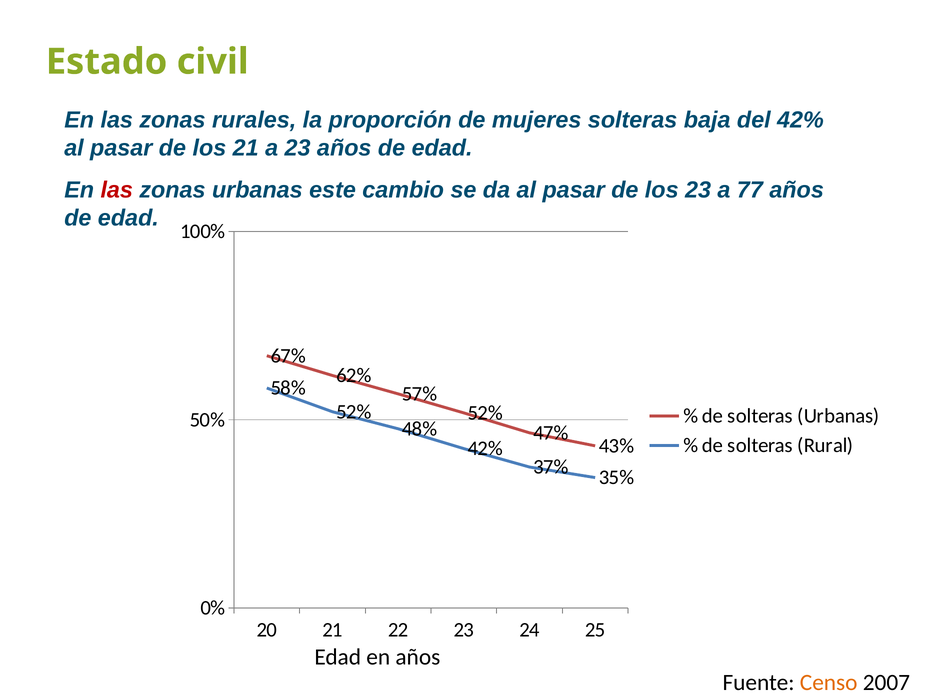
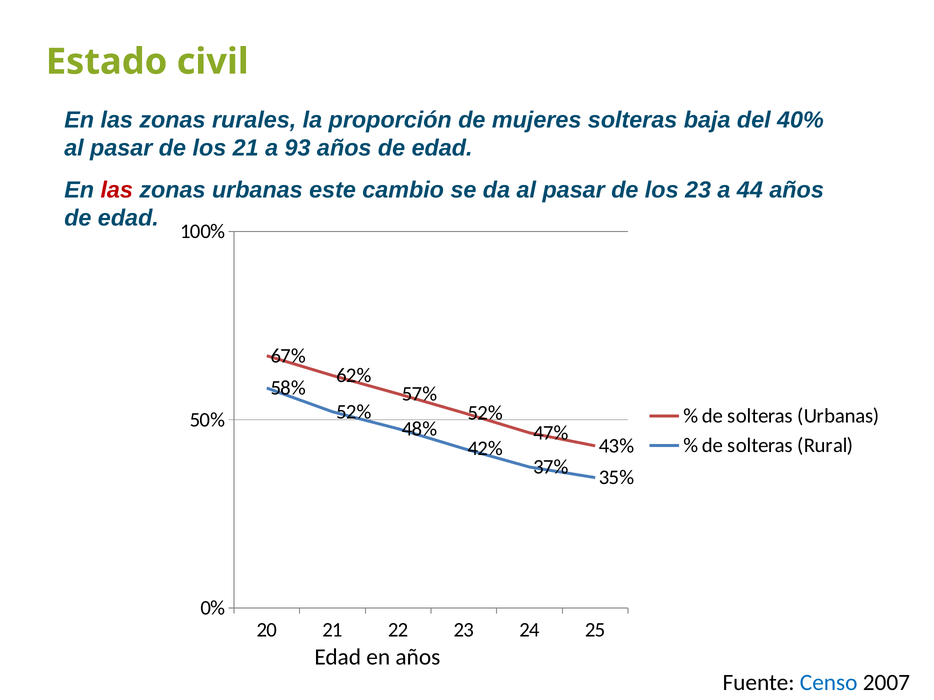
del 42%: 42% -> 40%
a 23: 23 -> 93
77: 77 -> 44
Censo colour: orange -> blue
